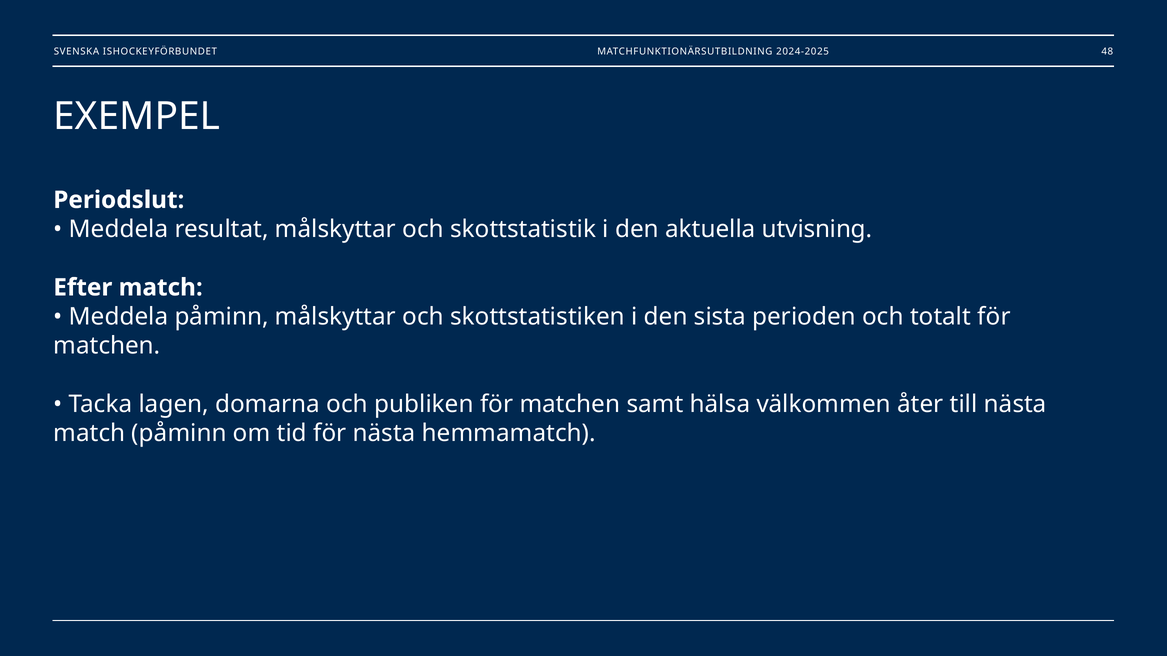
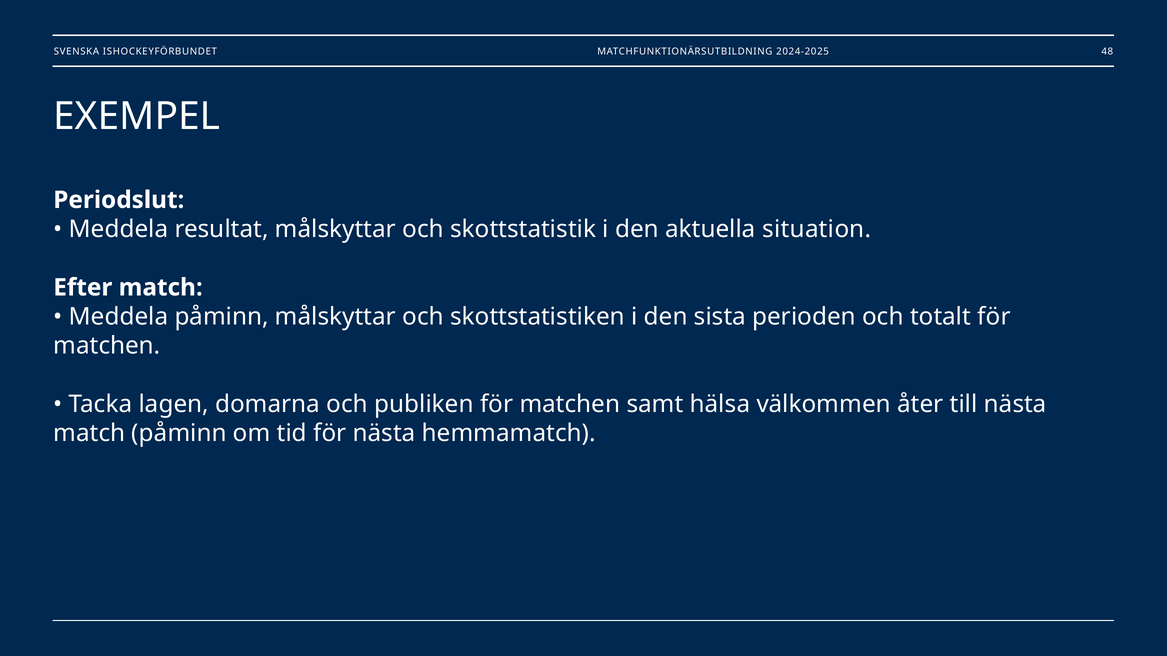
utvisning: utvisning -> situation
